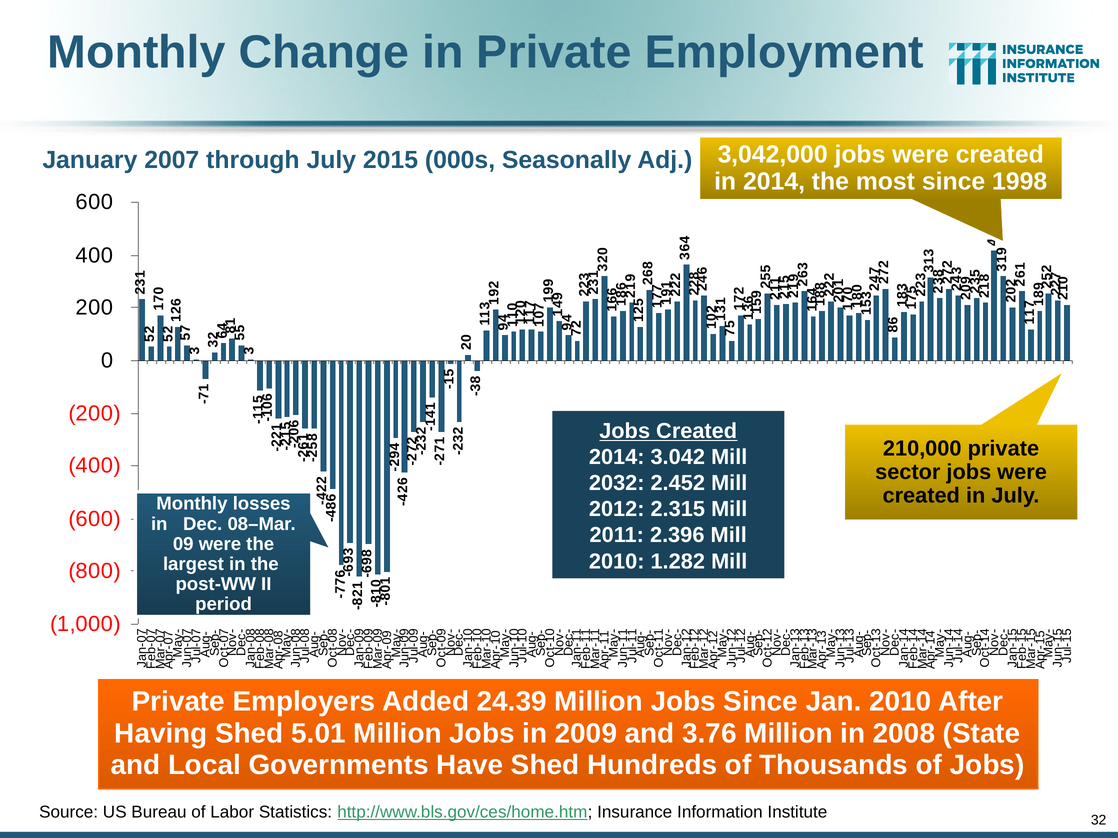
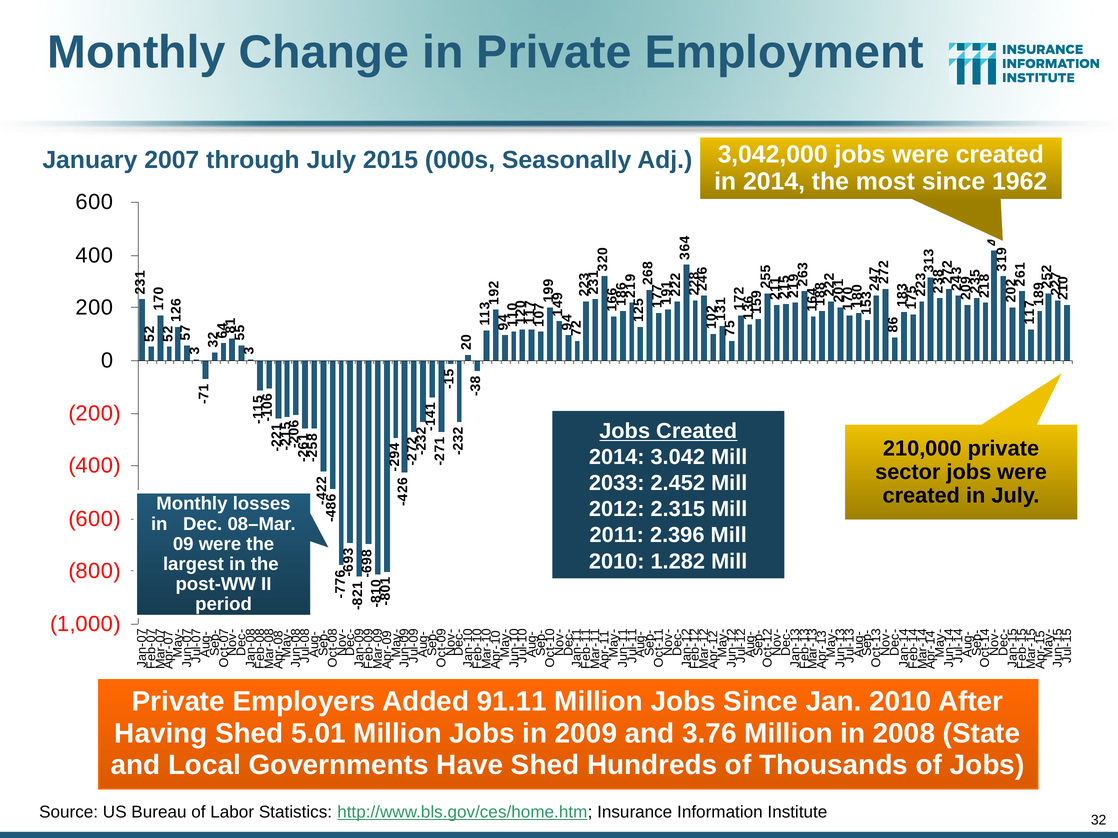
1998: 1998 -> 1962
2032: 2032 -> 2033
24.39: 24.39 -> 91.11
